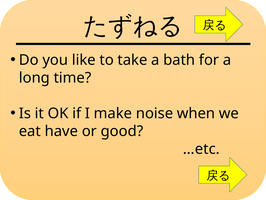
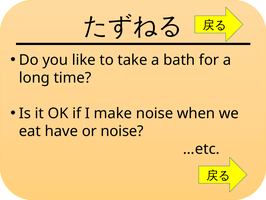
or good: good -> noise
